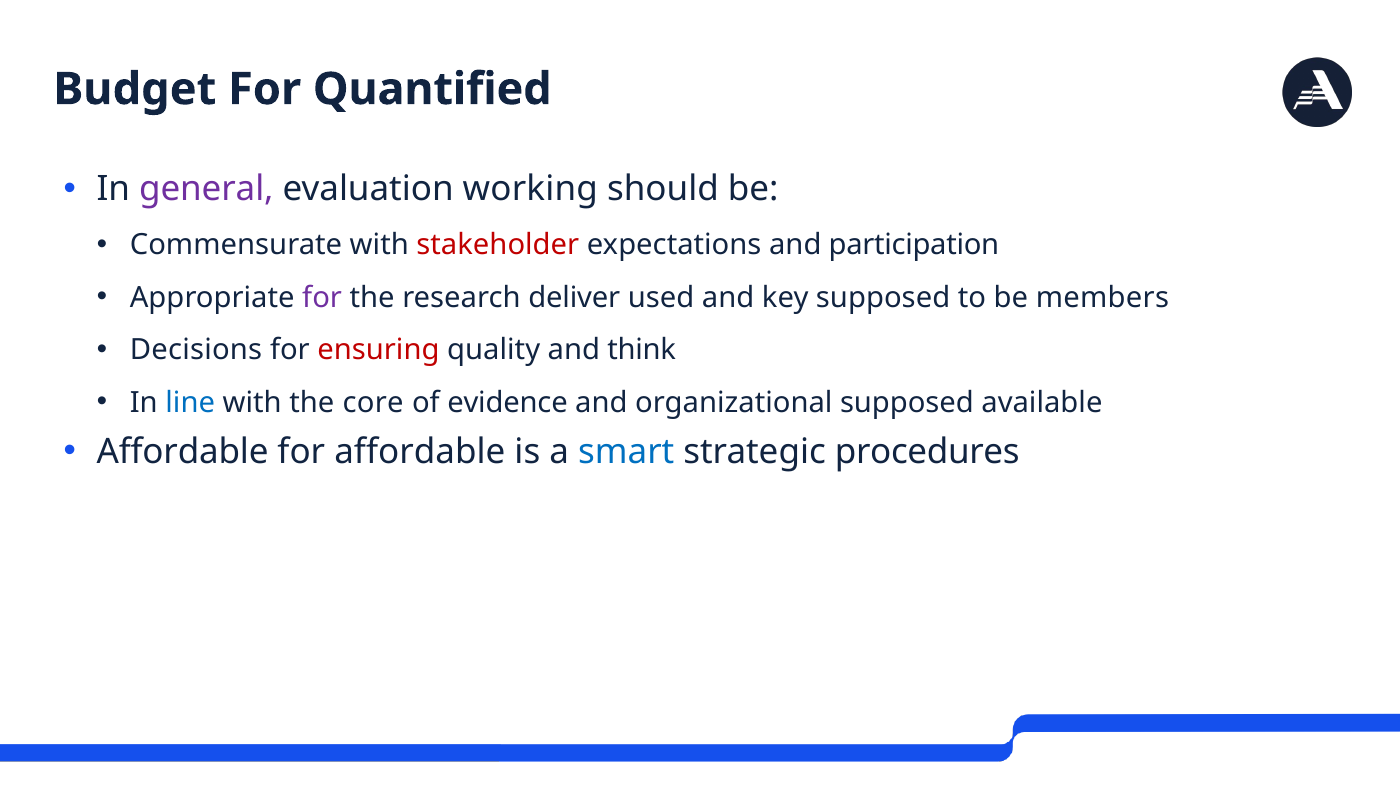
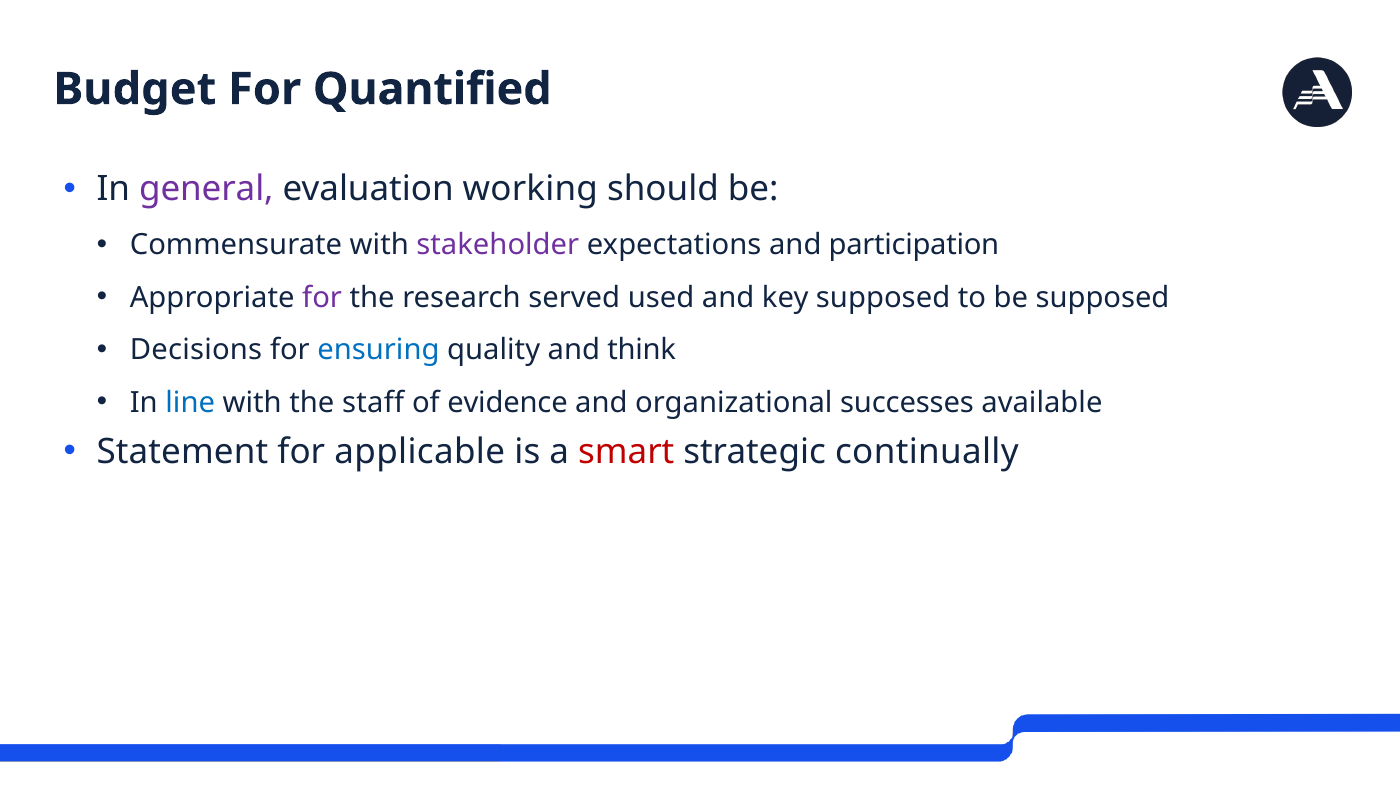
stakeholder colour: red -> purple
deliver: deliver -> served
be members: members -> supposed
ensuring colour: red -> blue
core: core -> staff
organizational supposed: supposed -> successes
Affordable at (183, 451): Affordable -> Statement
for affordable: affordable -> applicable
smart colour: blue -> red
procedures: procedures -> continually
